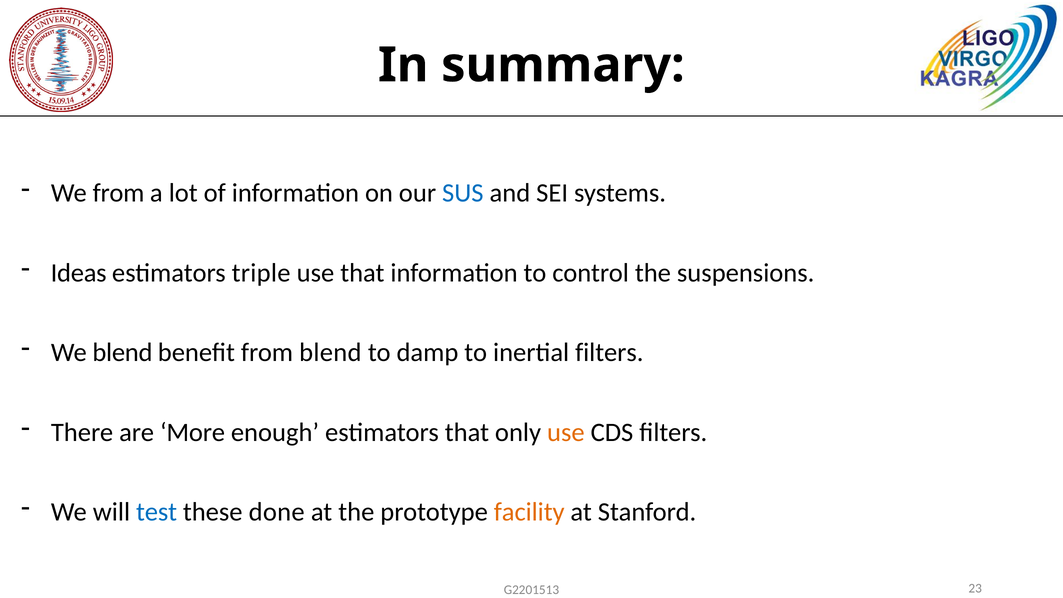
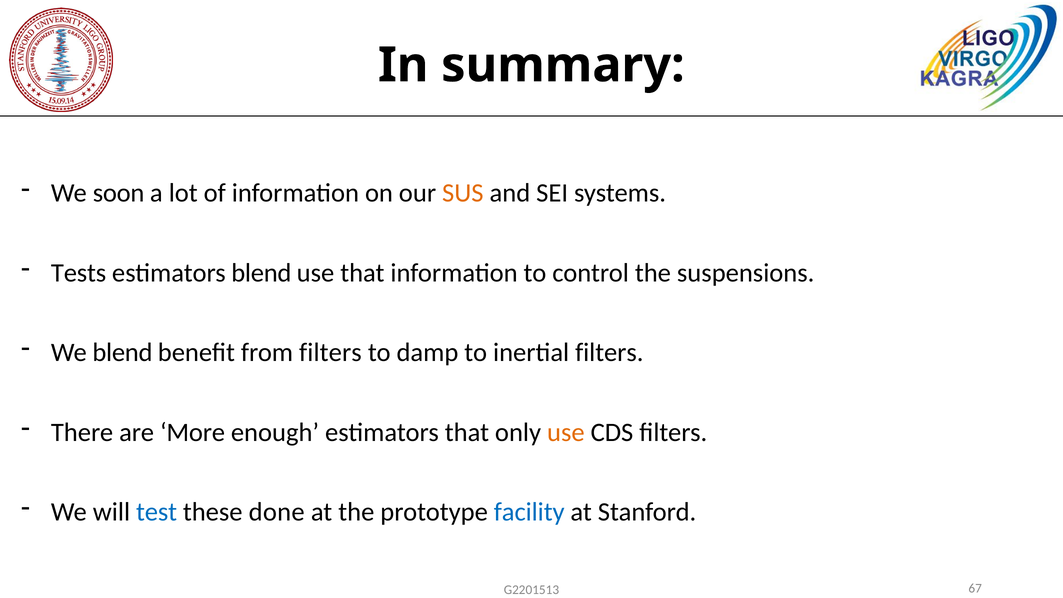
We from: from -> soon
SUS colour: blue -> orange
Ideas: Ideas -> Tests
estimators triple: triple -> blend
from blend: blend -> filters
facility colour: orange -> blue
23: 23 -> 67
